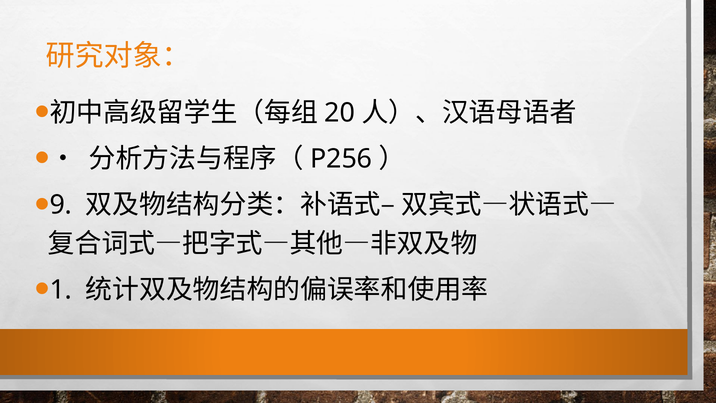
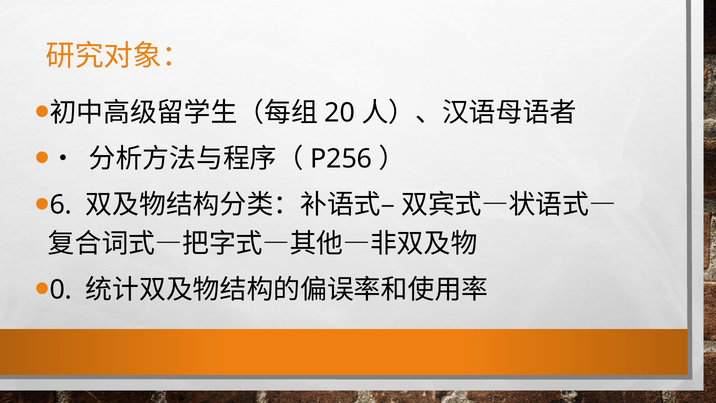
9: 9 -> 6
1: 1 -> 0
